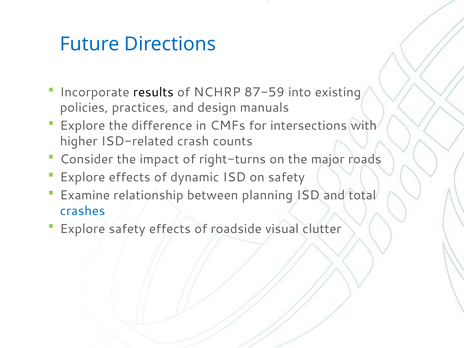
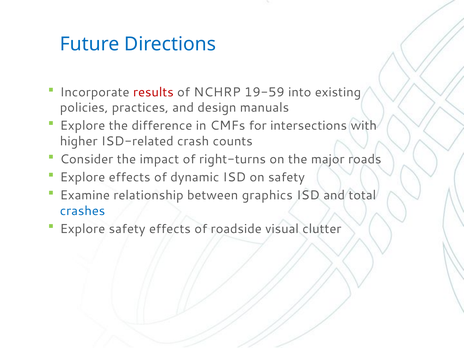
results colour: black -> red
87-59: 87-59 -> 19-59
planning: planning -> graphics
